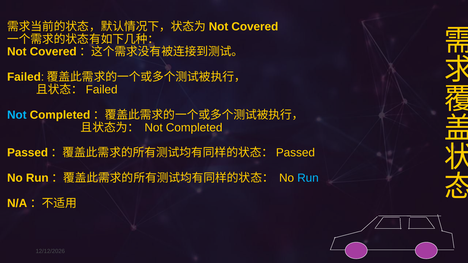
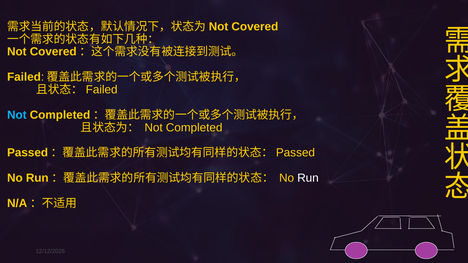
Run colour: light blue -> white
